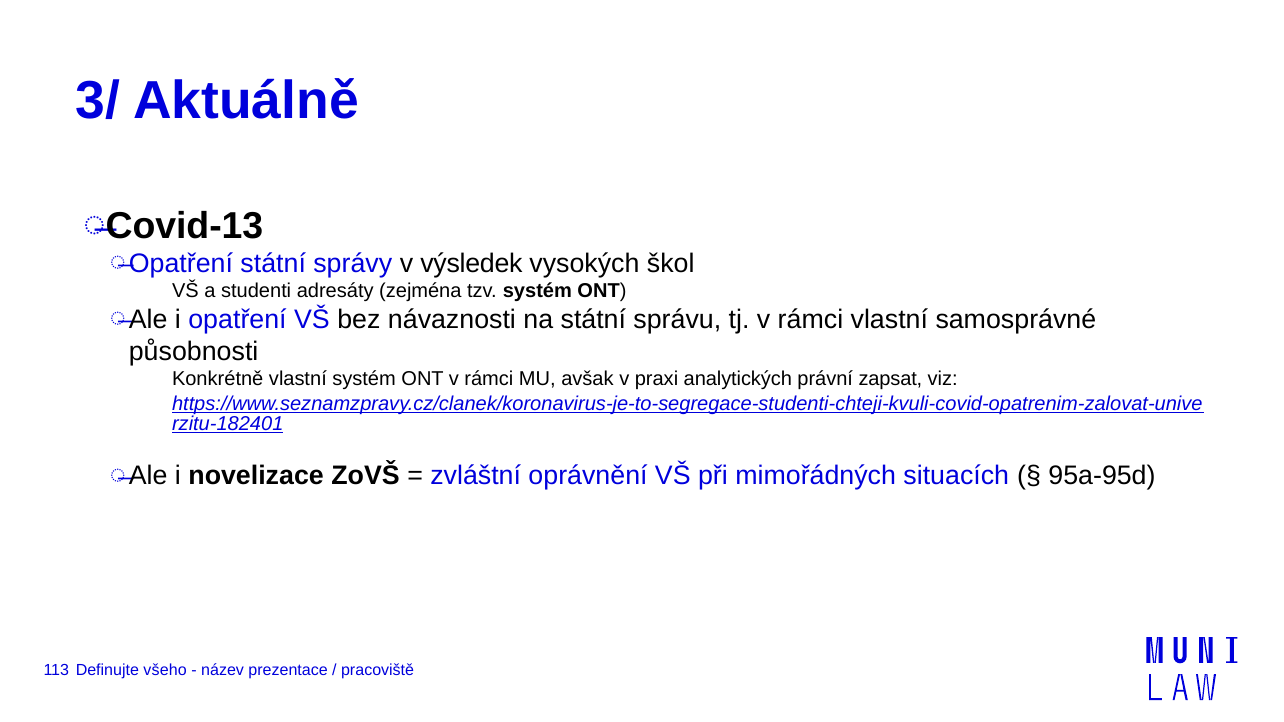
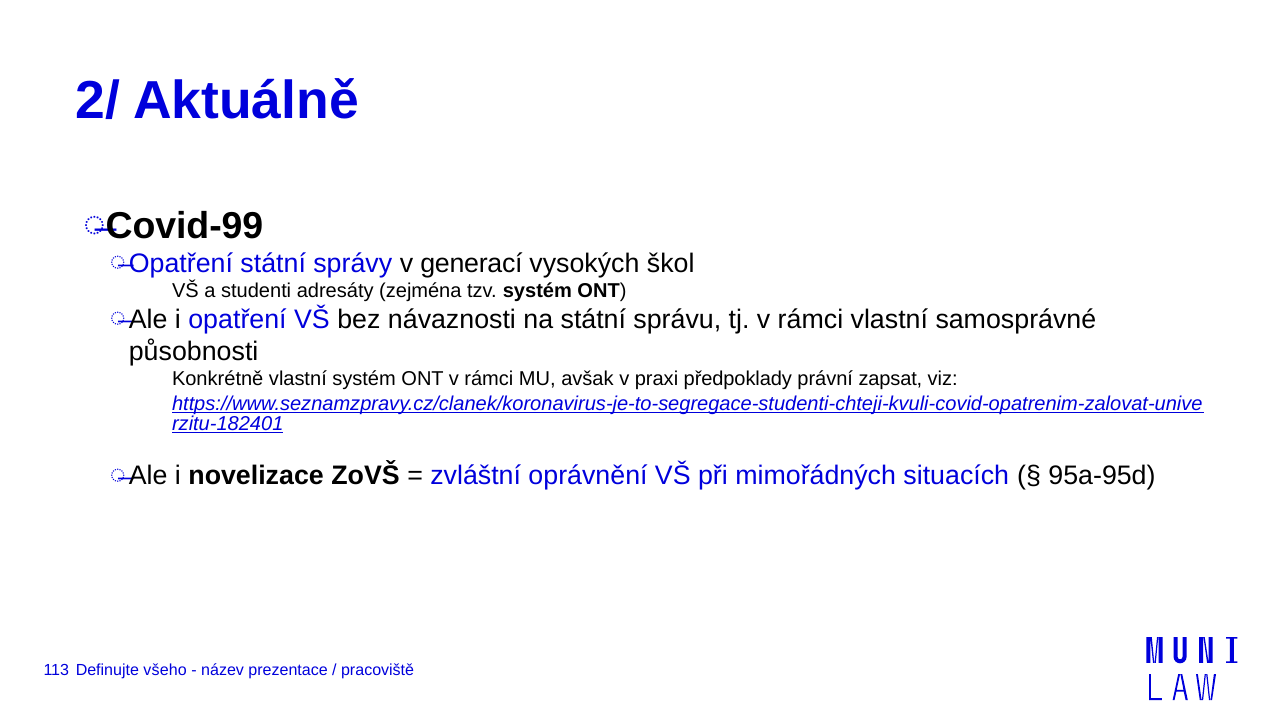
3/: 3/ -> 2/
Covid-13: Covid-13 -> Covid-99
výsledek: výsledek -> generací
analytických: analytických -> předpoklady
